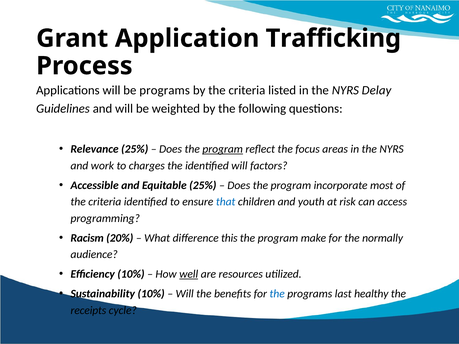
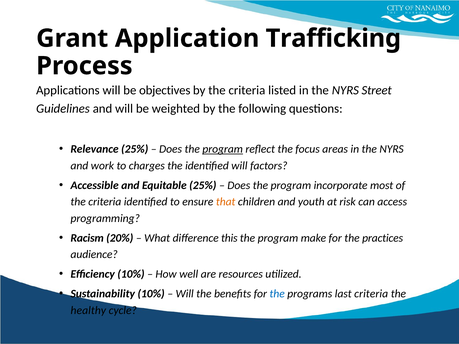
be programs: programs -> objectives
Delay: Delay -> Street
that colour: blue -> orange
normally: normally -> practices
well underline: present -> none
last healthy: healthy -> criteria
receipts: receipts -> healthy
